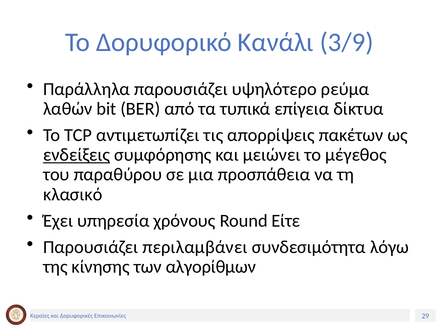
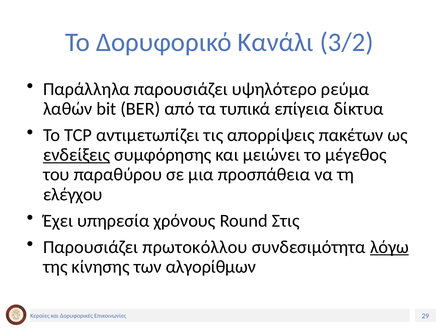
3/9: 3/9 -> 3/2
κλασικό: κλασικό -> ελέγχου
Είτε: Είτε -> Στις
περιλαμβάνει: περιλαμβάνει -> πρωτοκόλλου
λόγω underline: none -> present
